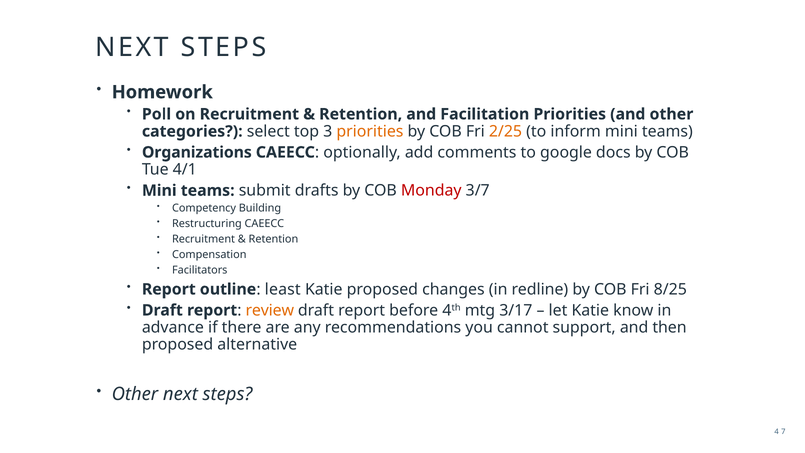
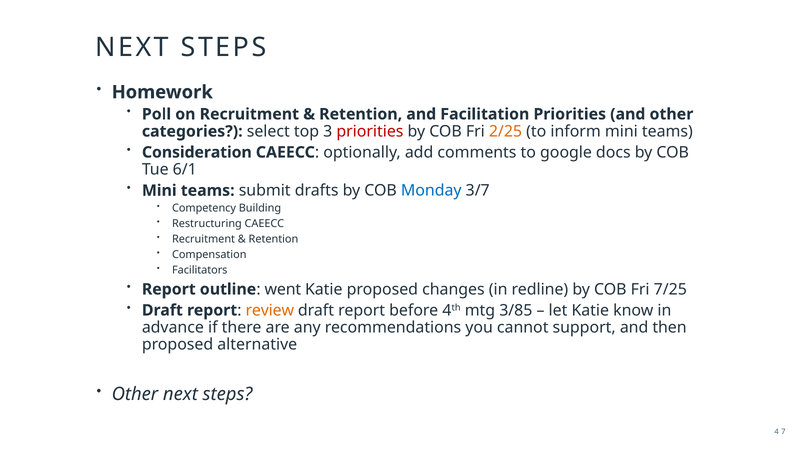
priorities at (370, 131) colour: orange -> red
Organizations: Organizations -> Consideration
4/1: 4/1 -> 6/1
Monday colour: red -> blue
least: least -> went
8/25: 8/25 -> 7/25
3/17: 3/17 -> 3/85
